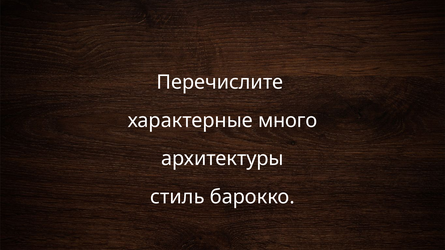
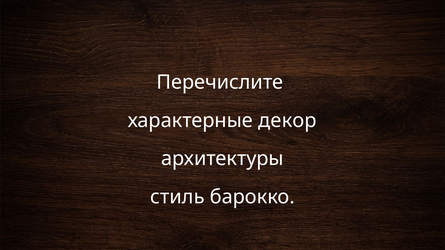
много: много -> декор
